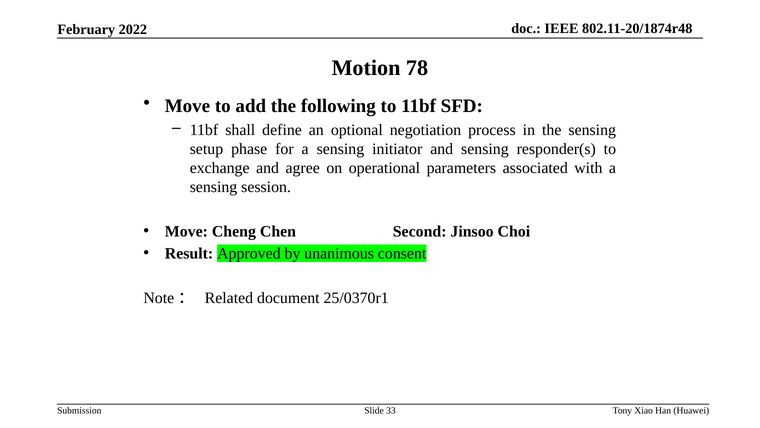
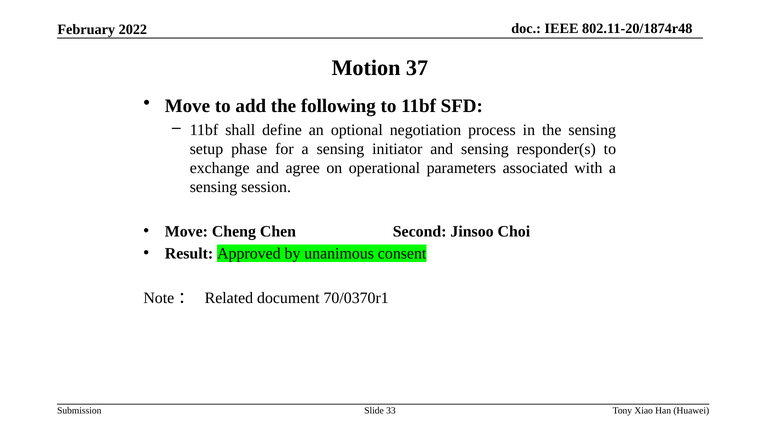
78: 78 -> 37
25/0370r1: 25/0370r1 -> 70/0370r1
